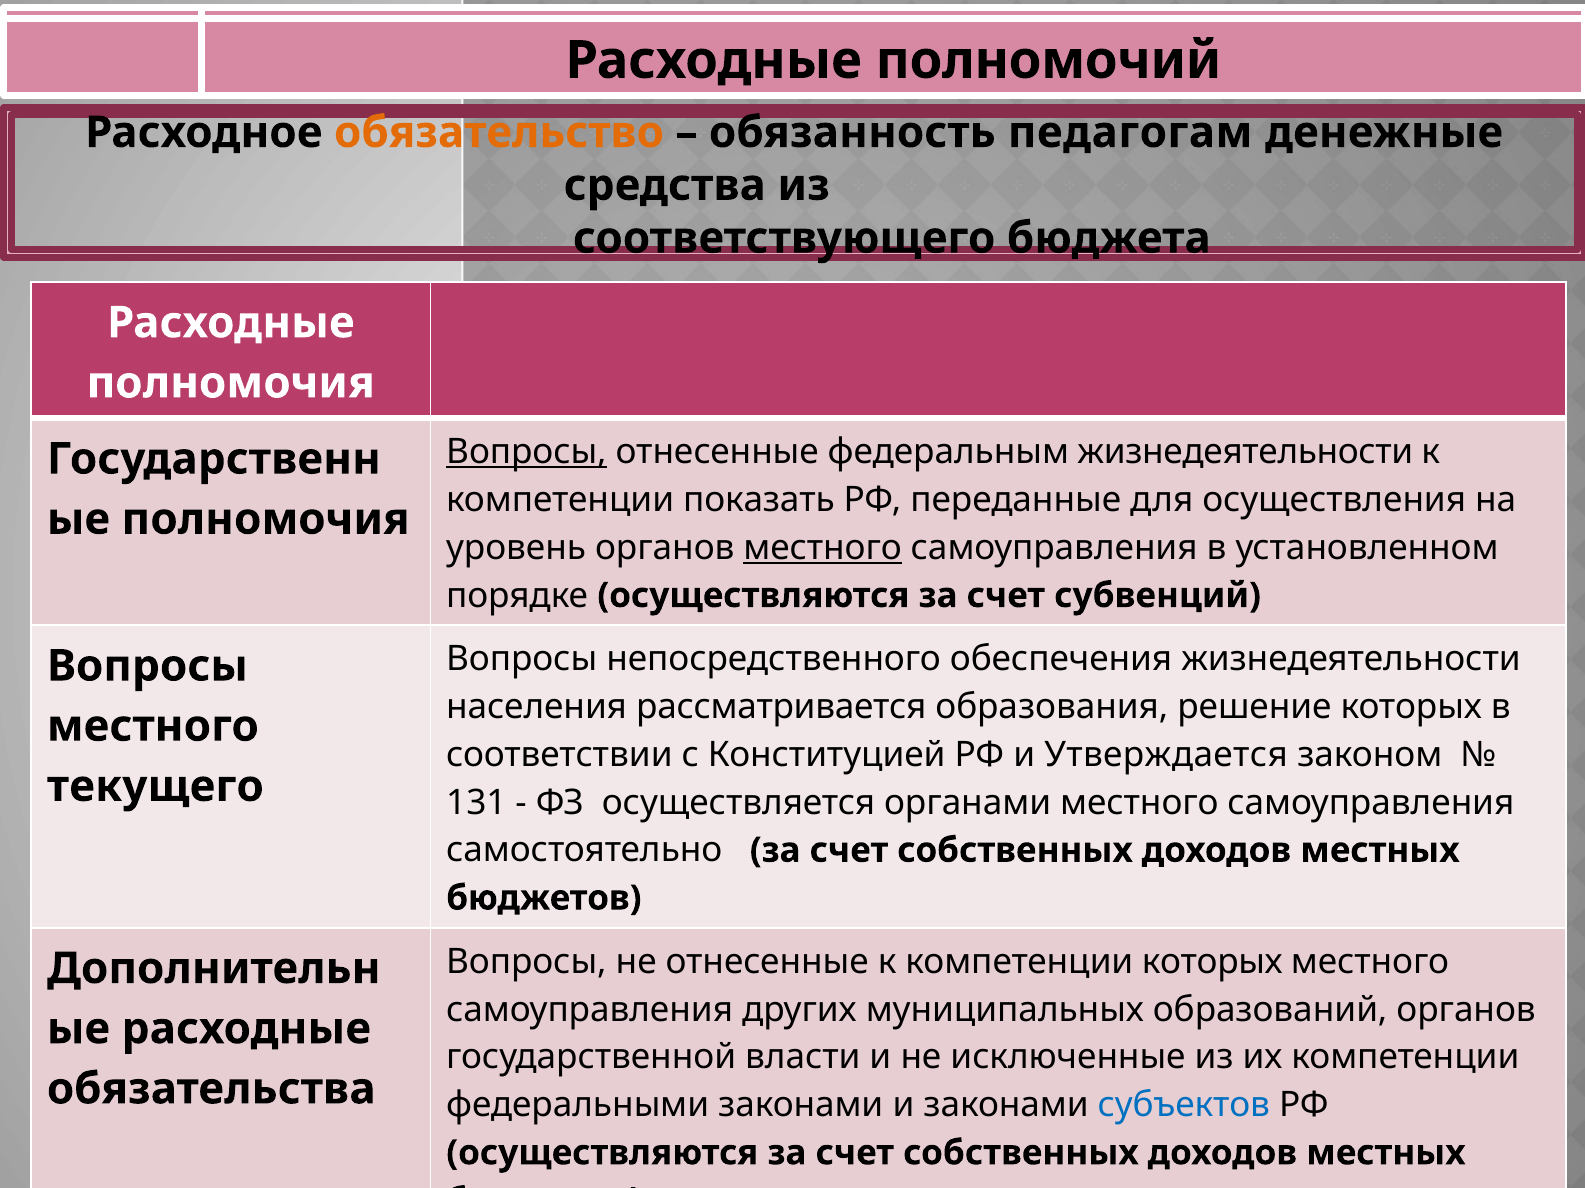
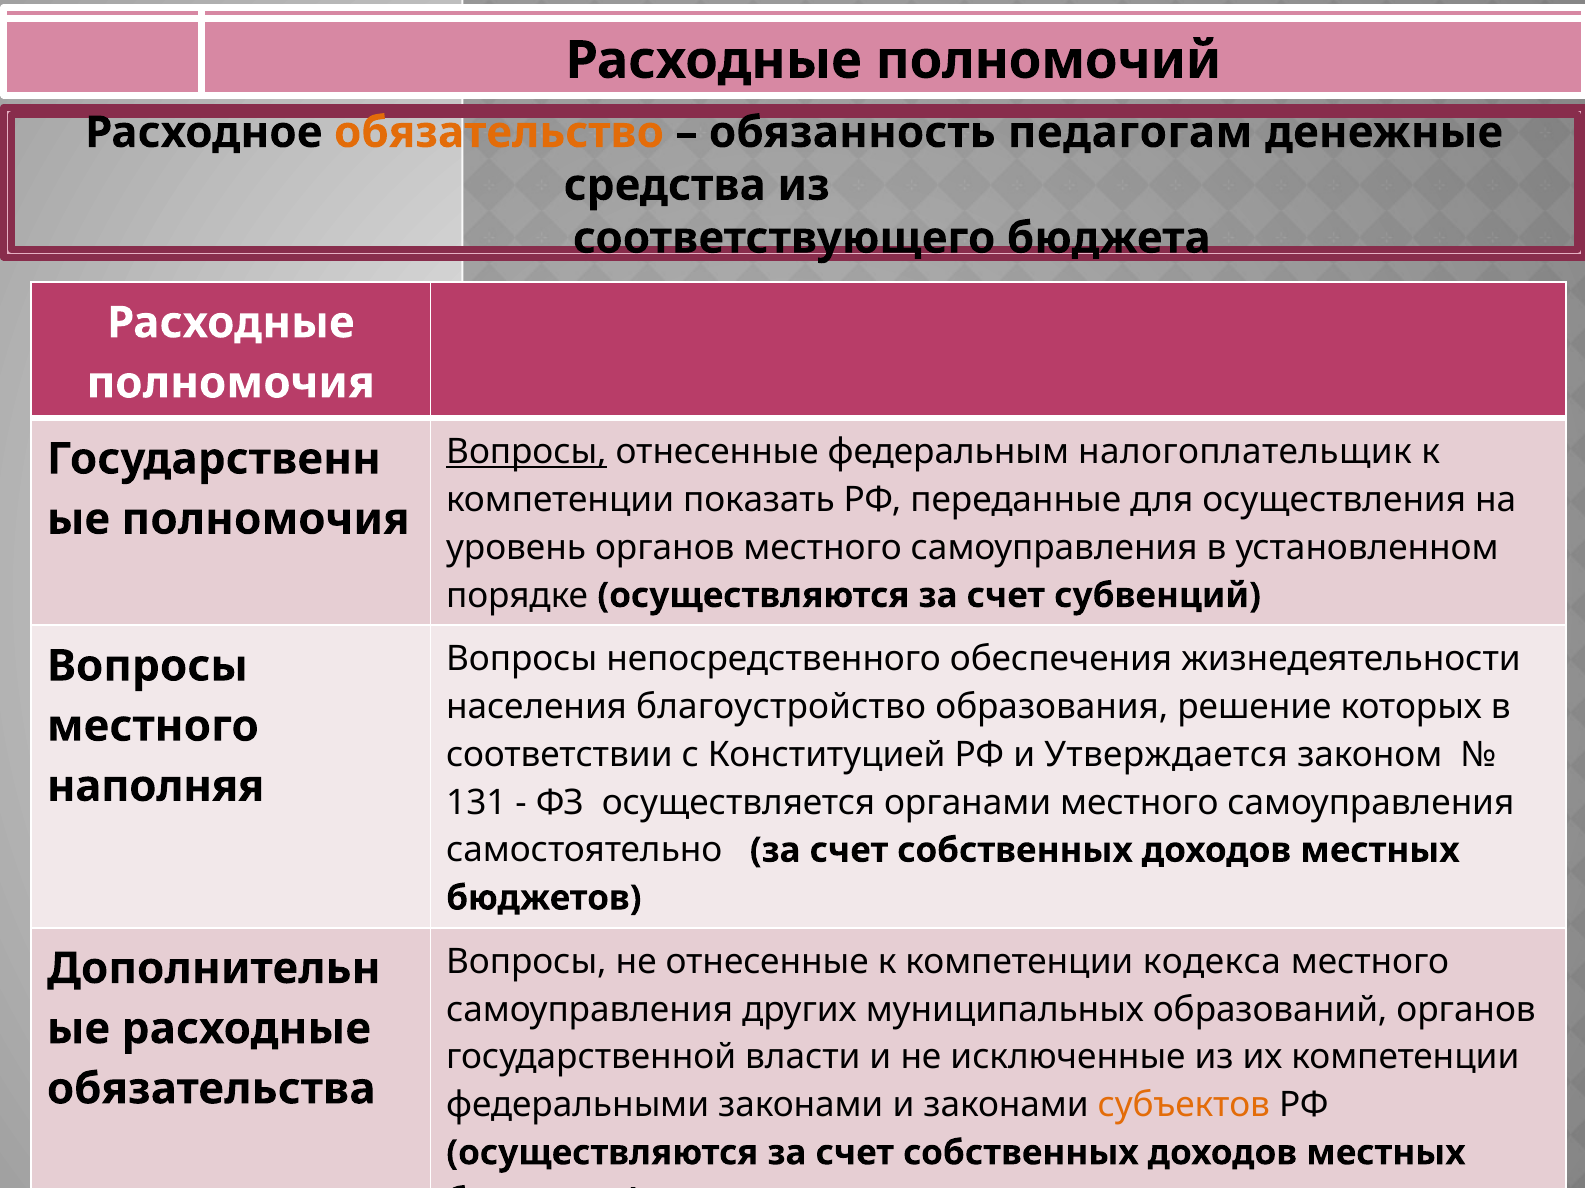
федеральным жизнедеятельности: жизнедеятельности -> налогоплательщик
местного at (823, 548) underline: present -> none
рассматривается: рассматривается -> благоустройство
текущего: текущего -> наполняя
компетенции которых: которых -> кодекса
субъектов colour: blue -> orange
